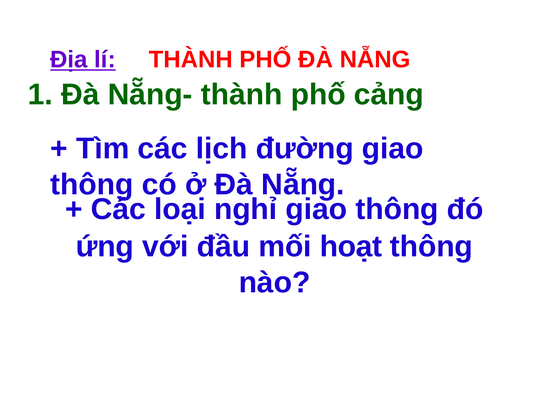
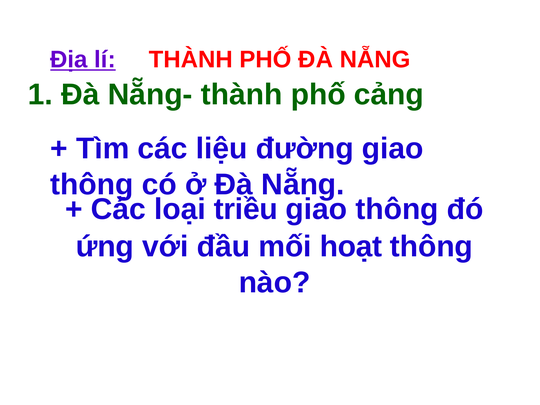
lịch: lịch -> liệu
nghỉ: nghỉ -> triều
